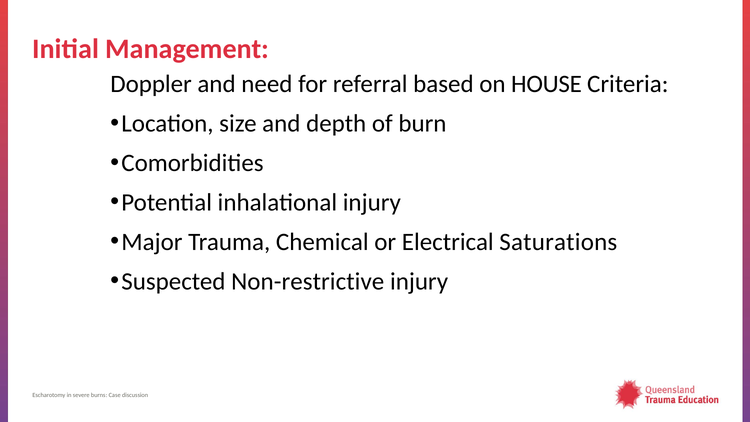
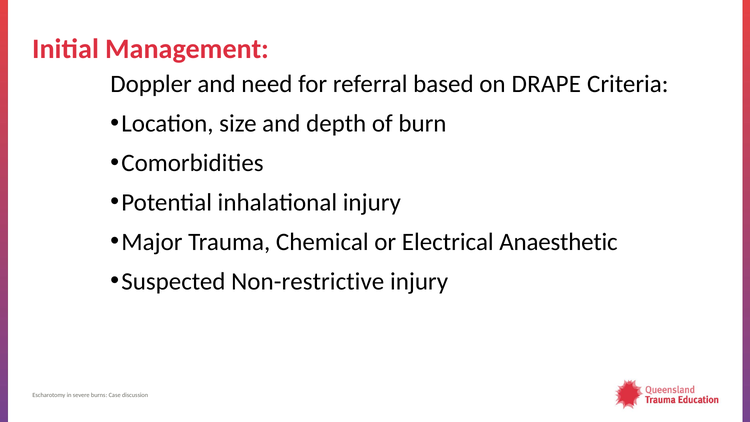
HOUSE: HOUSE -> DRAPE
Saturations: Saturations -> Anaesthetic
